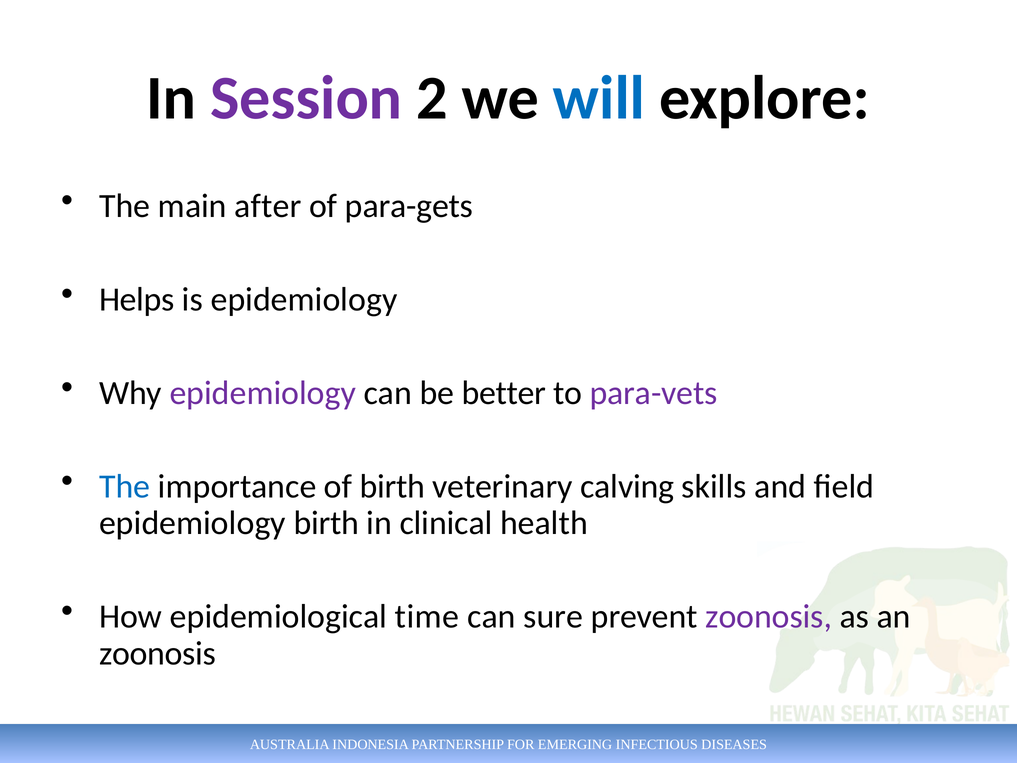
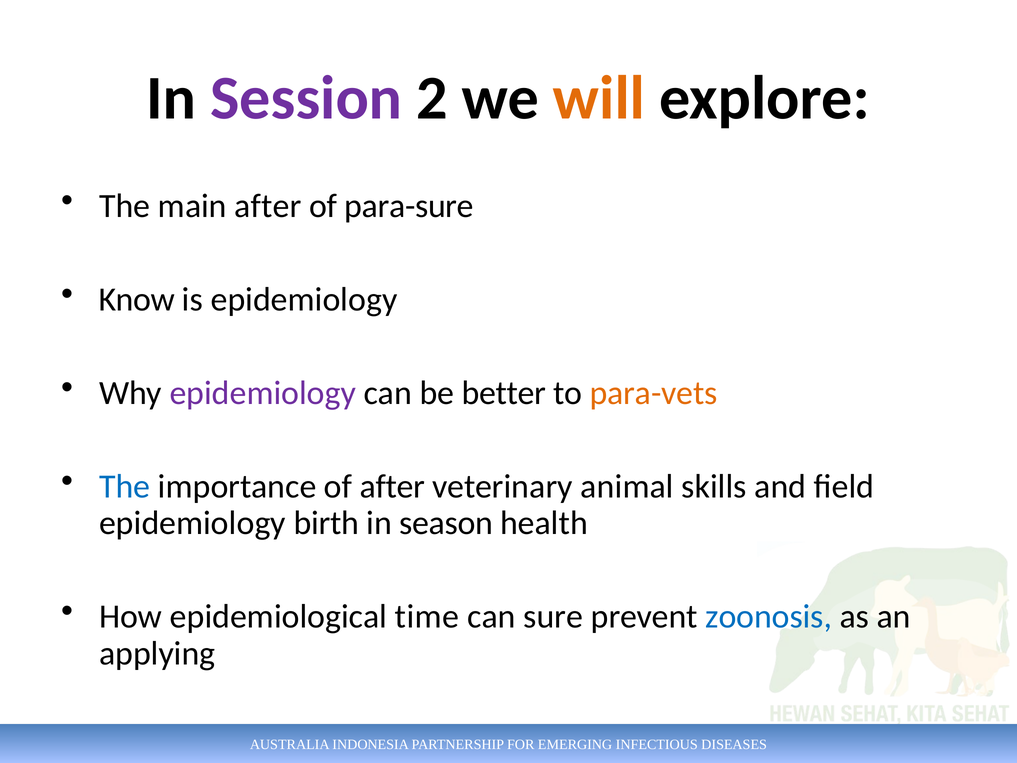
will colour: blue -> orange
para-gets: para-gets -> para-sure
Helps: Helps -> Know
para-vets colour: purple -> orange
of birth: birth -> after
calving: calving -> animal
clinical: clinical -> season
zoonosis at (769, 617) colour: purple -> blue
zoonosis at (157, 653): zoonosis -> applying
